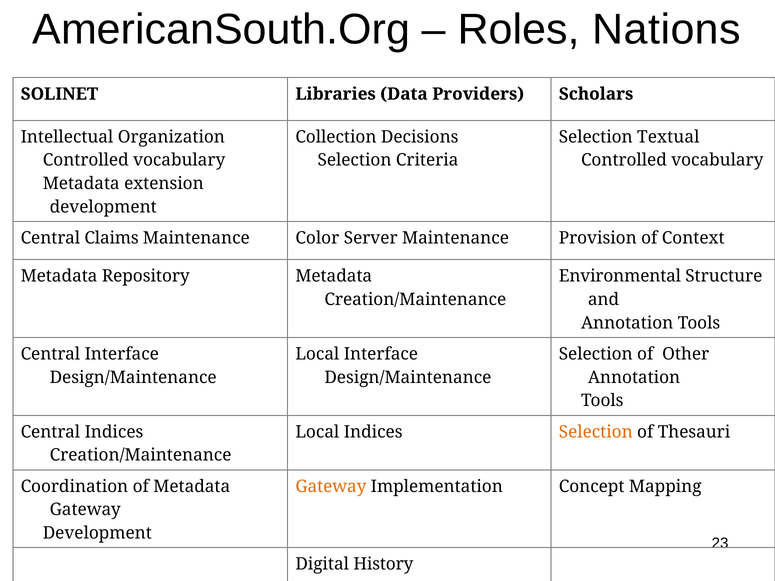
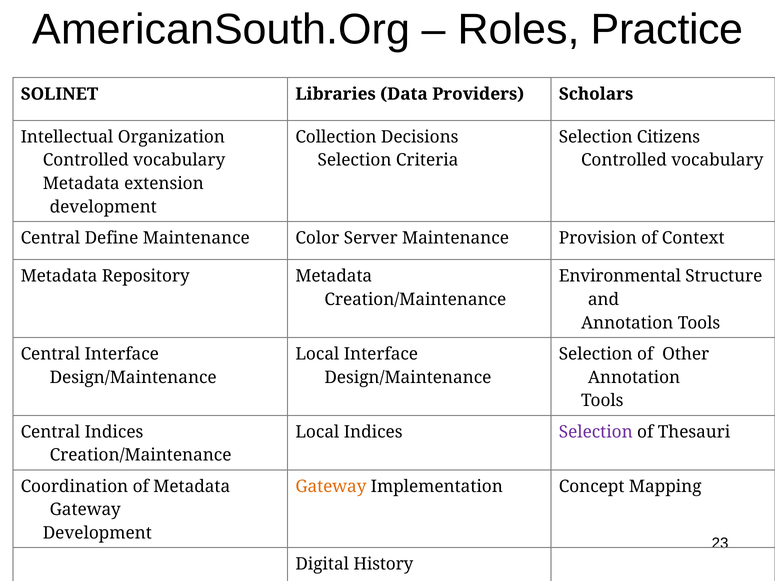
Nations: Nations -> Practice
Textual: Textual -> Citizens
Claims: Claims -> Define
Selection at (596, 432) colour: orange -> purple
